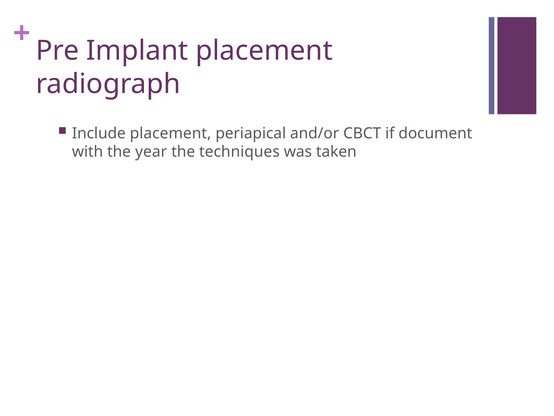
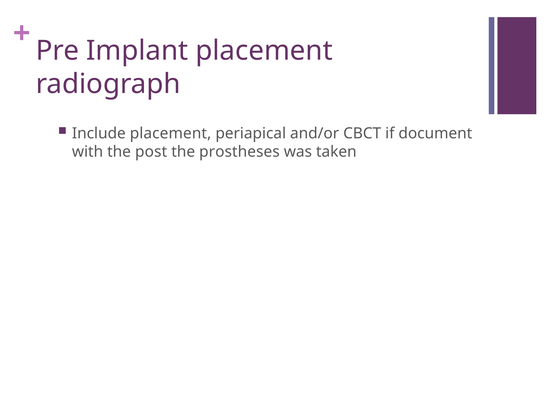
year: year -> post
techniques: techniques -> prostheses
